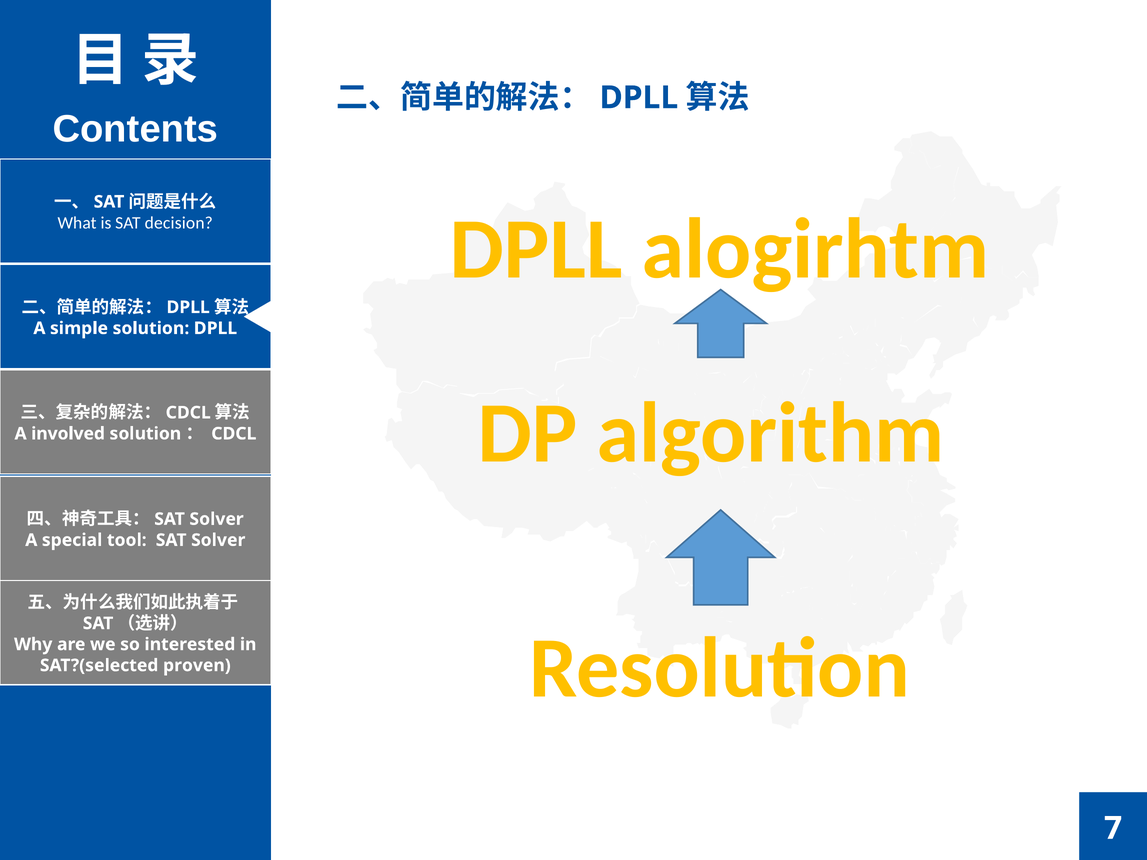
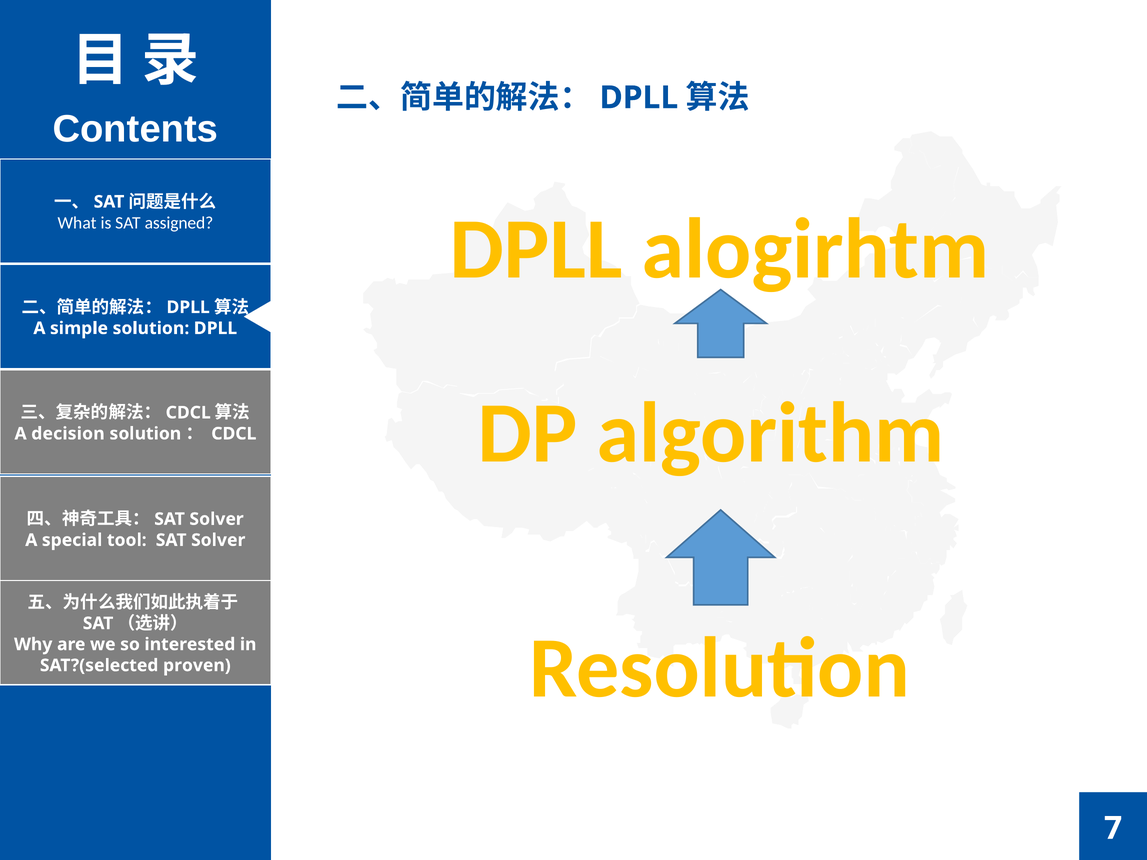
decision: decision -> assigned
involved: involved -> decision
